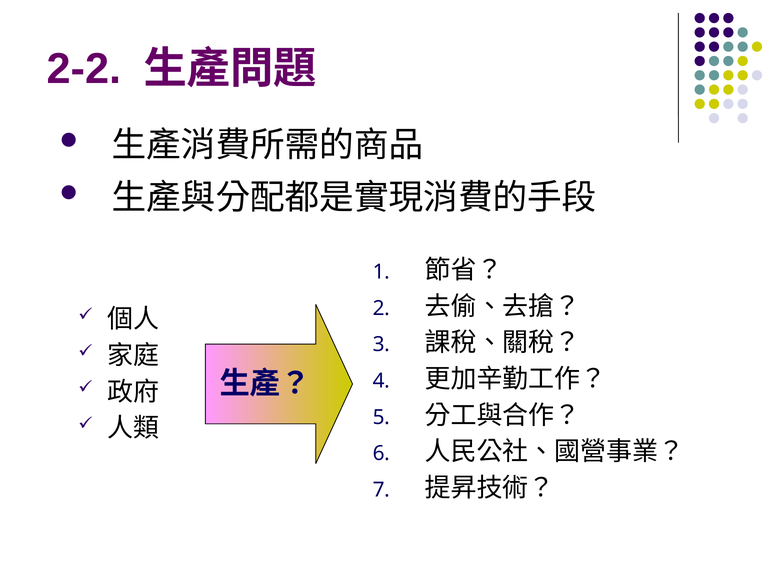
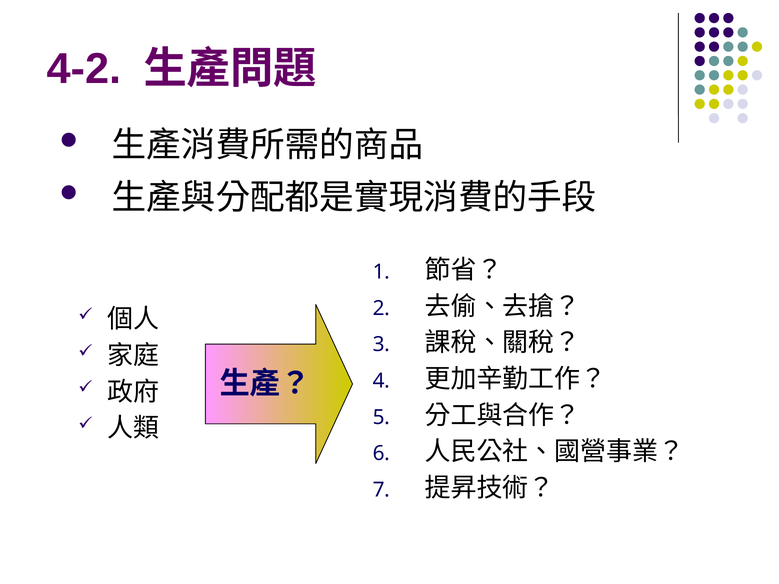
2-2: 2-2 -> 4-2
